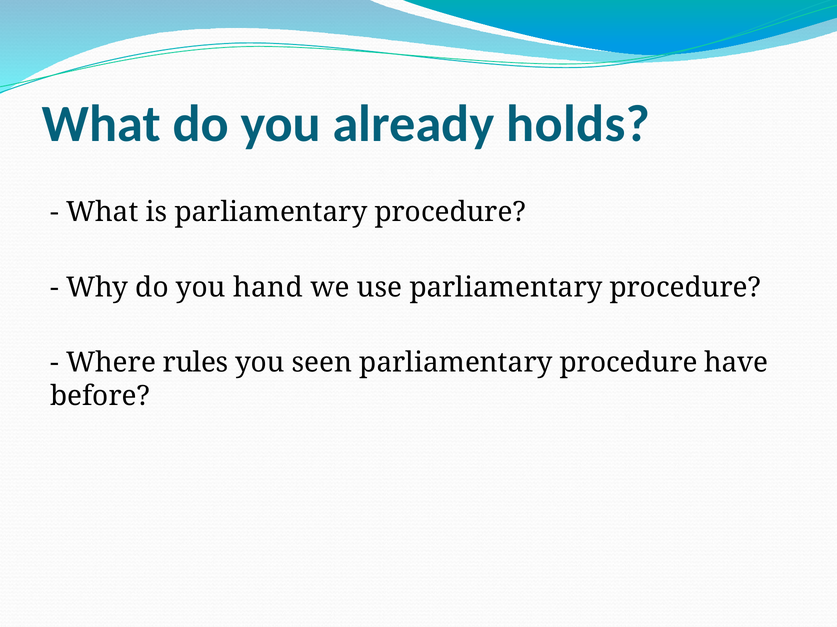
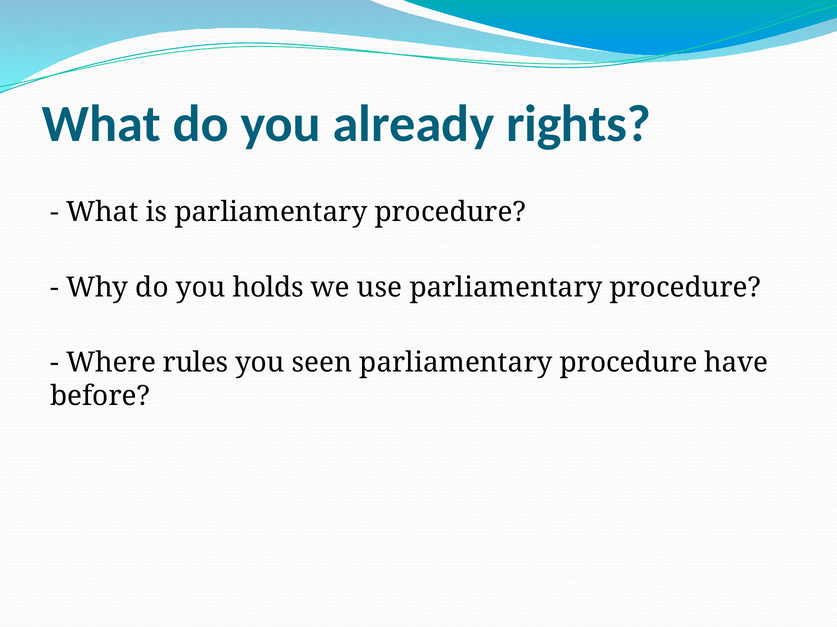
holds: holds -> rights
hand: hand -> holds
